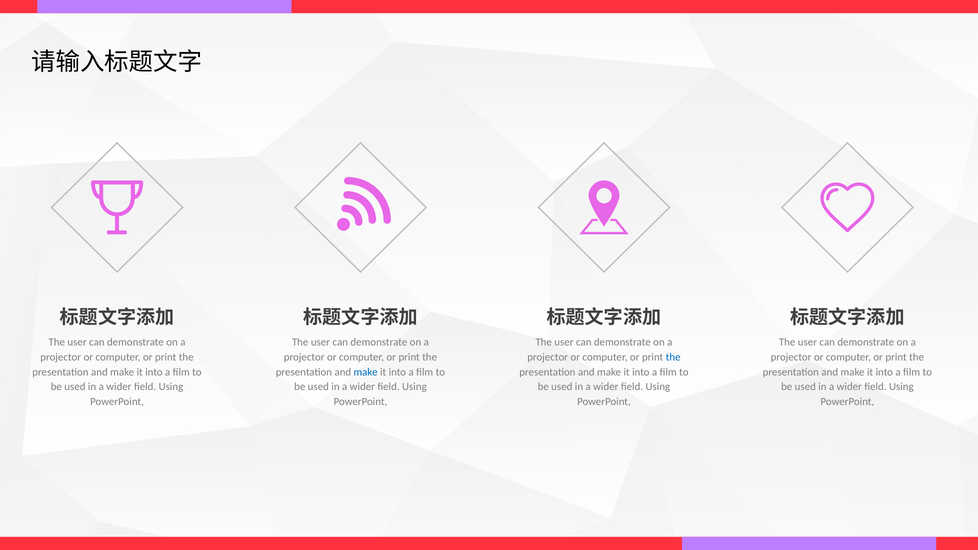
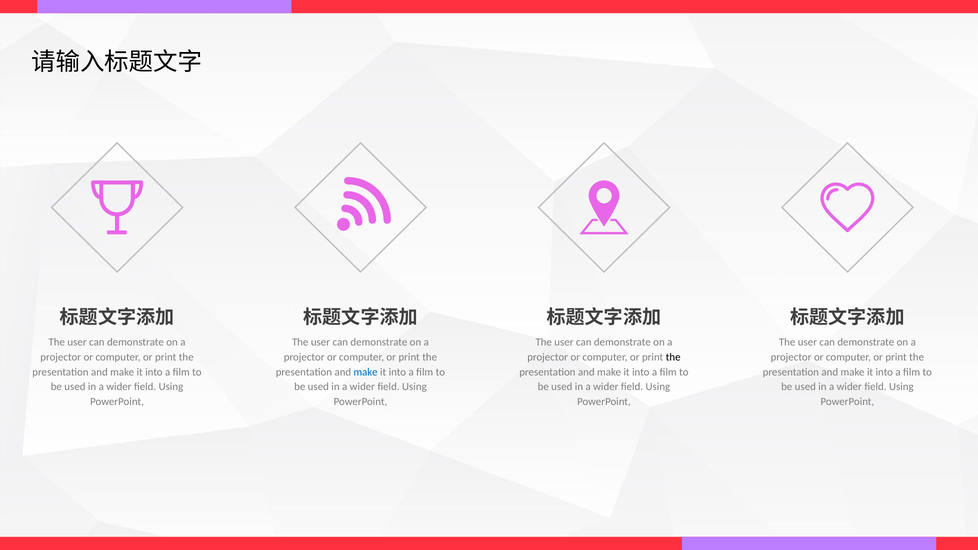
the at (673, 357) colour: blue -> black
